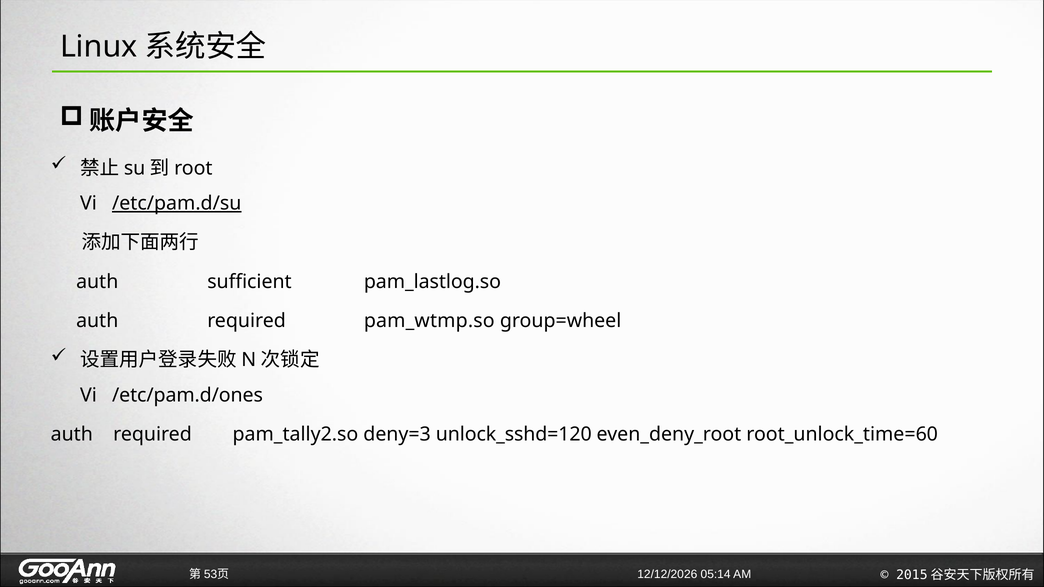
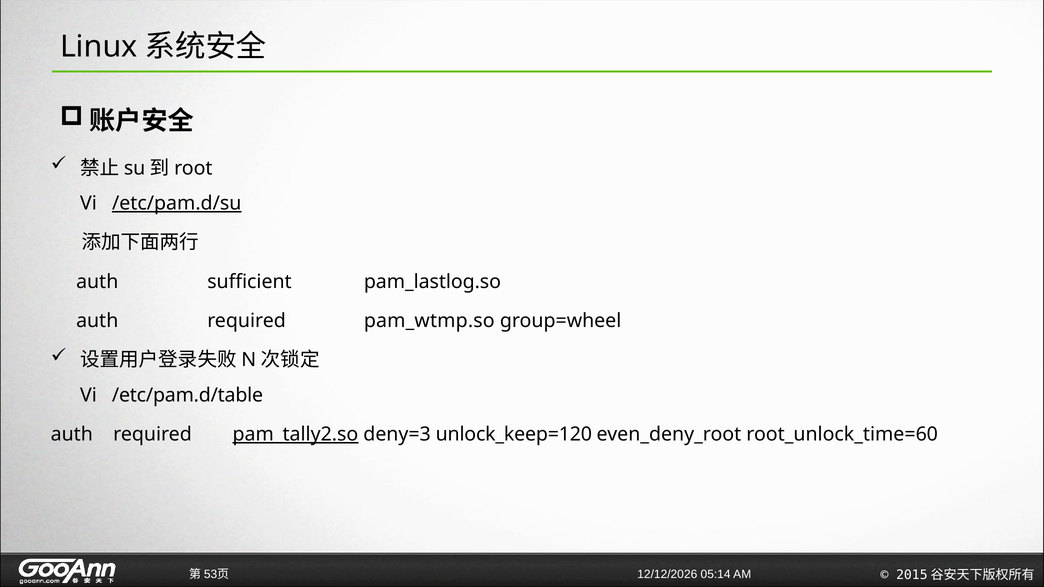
/etc/pam.d/ones: /etc/pam.d/ones -> /etc/pam.d/table
pam_tally2.so underline: none -> present
unlock_sshd=120: unlock_sshd=120 -> unlock_keep=120
